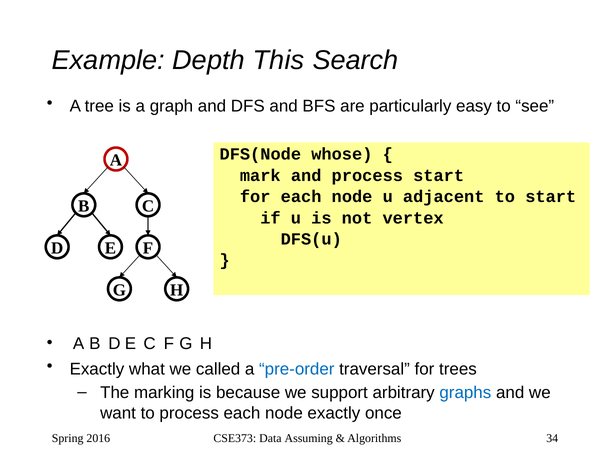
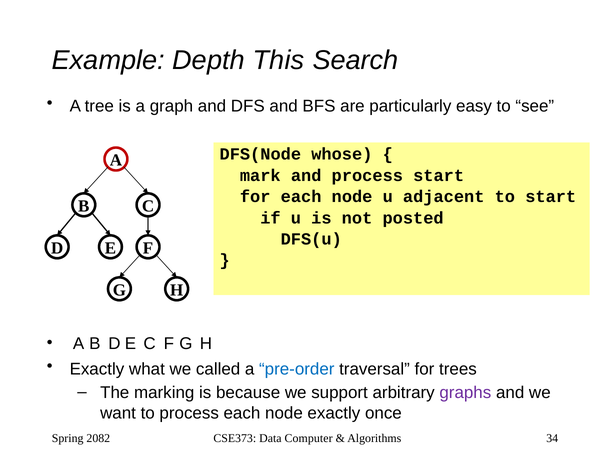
vertex: vertex -> posted
graphs colour: blue -> purple
2016: 2016 -> 2082
Assuming: Assuming -> Computer
